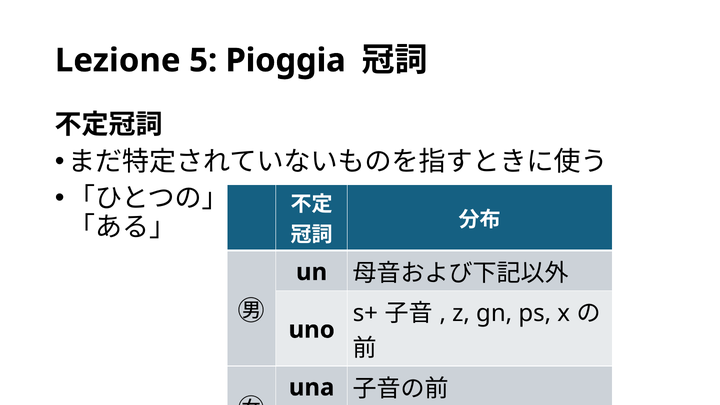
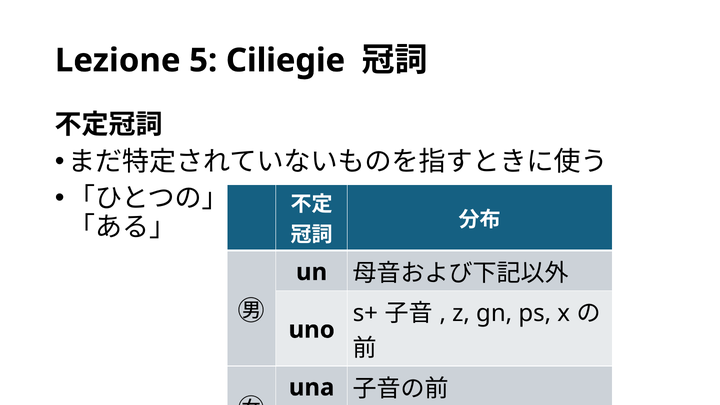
Pioggia: Pioggia -> Ciliegie
